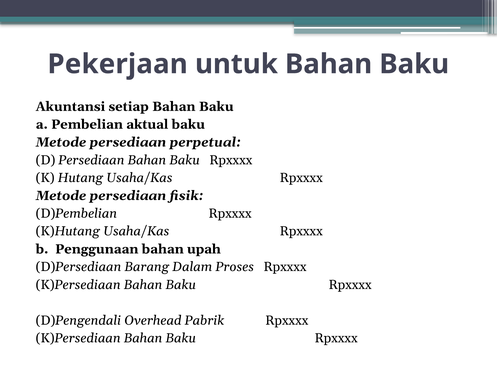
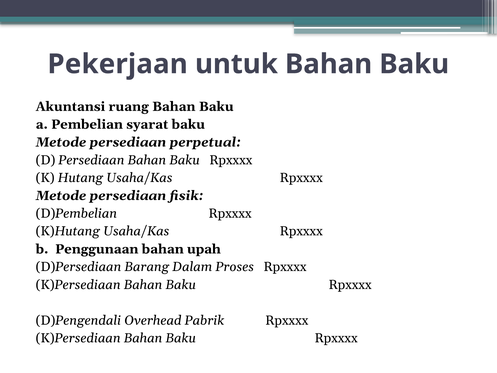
setiap: setiap -> ruang
aktual: aktual -> syarat
